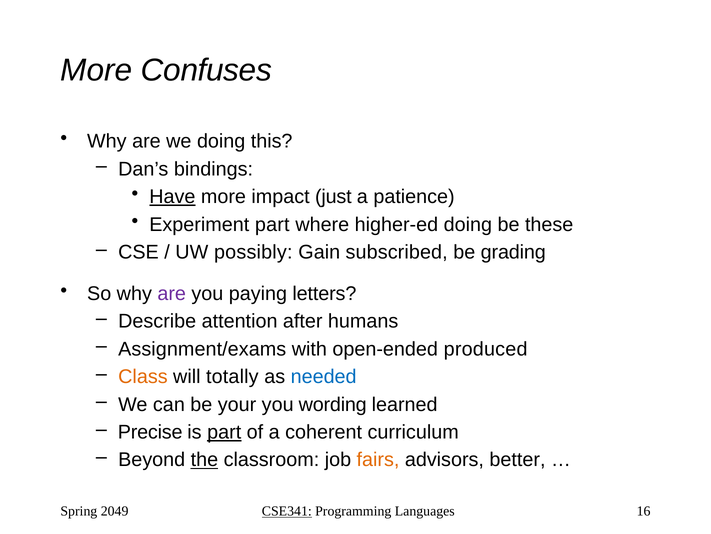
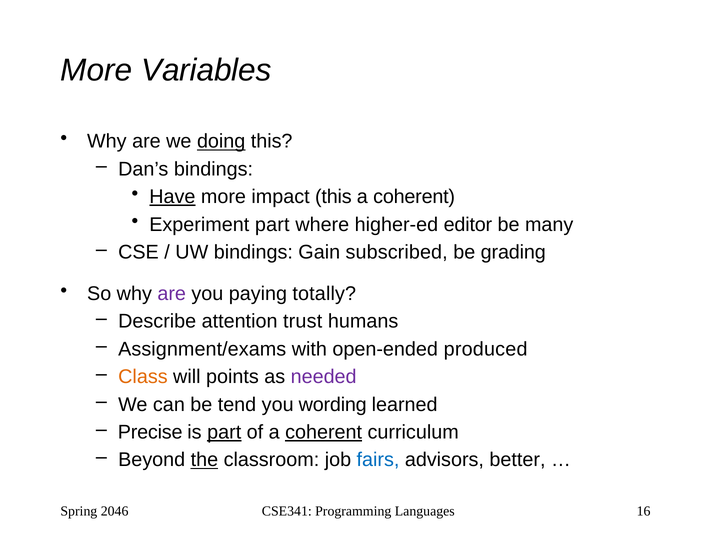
Confuses: Confuses -> Variables
doing at (221, 141) underline: none -> present
impact just: just -> this
patience at (414, 197): patience -> coherent
higher-ed doing: doing -> editor
these: these -> many
UW possibly: possibly -> bindings
letters: letters -> totally
after: after -> trust
totally: totally -> points
needed colour: blue -> purple
your: your -> tend
coherent at (324, 432) underline: none -> present
fairs colour: orange -> blue
2049: 2049 -> 2046
CSE341 underline: present -> none
